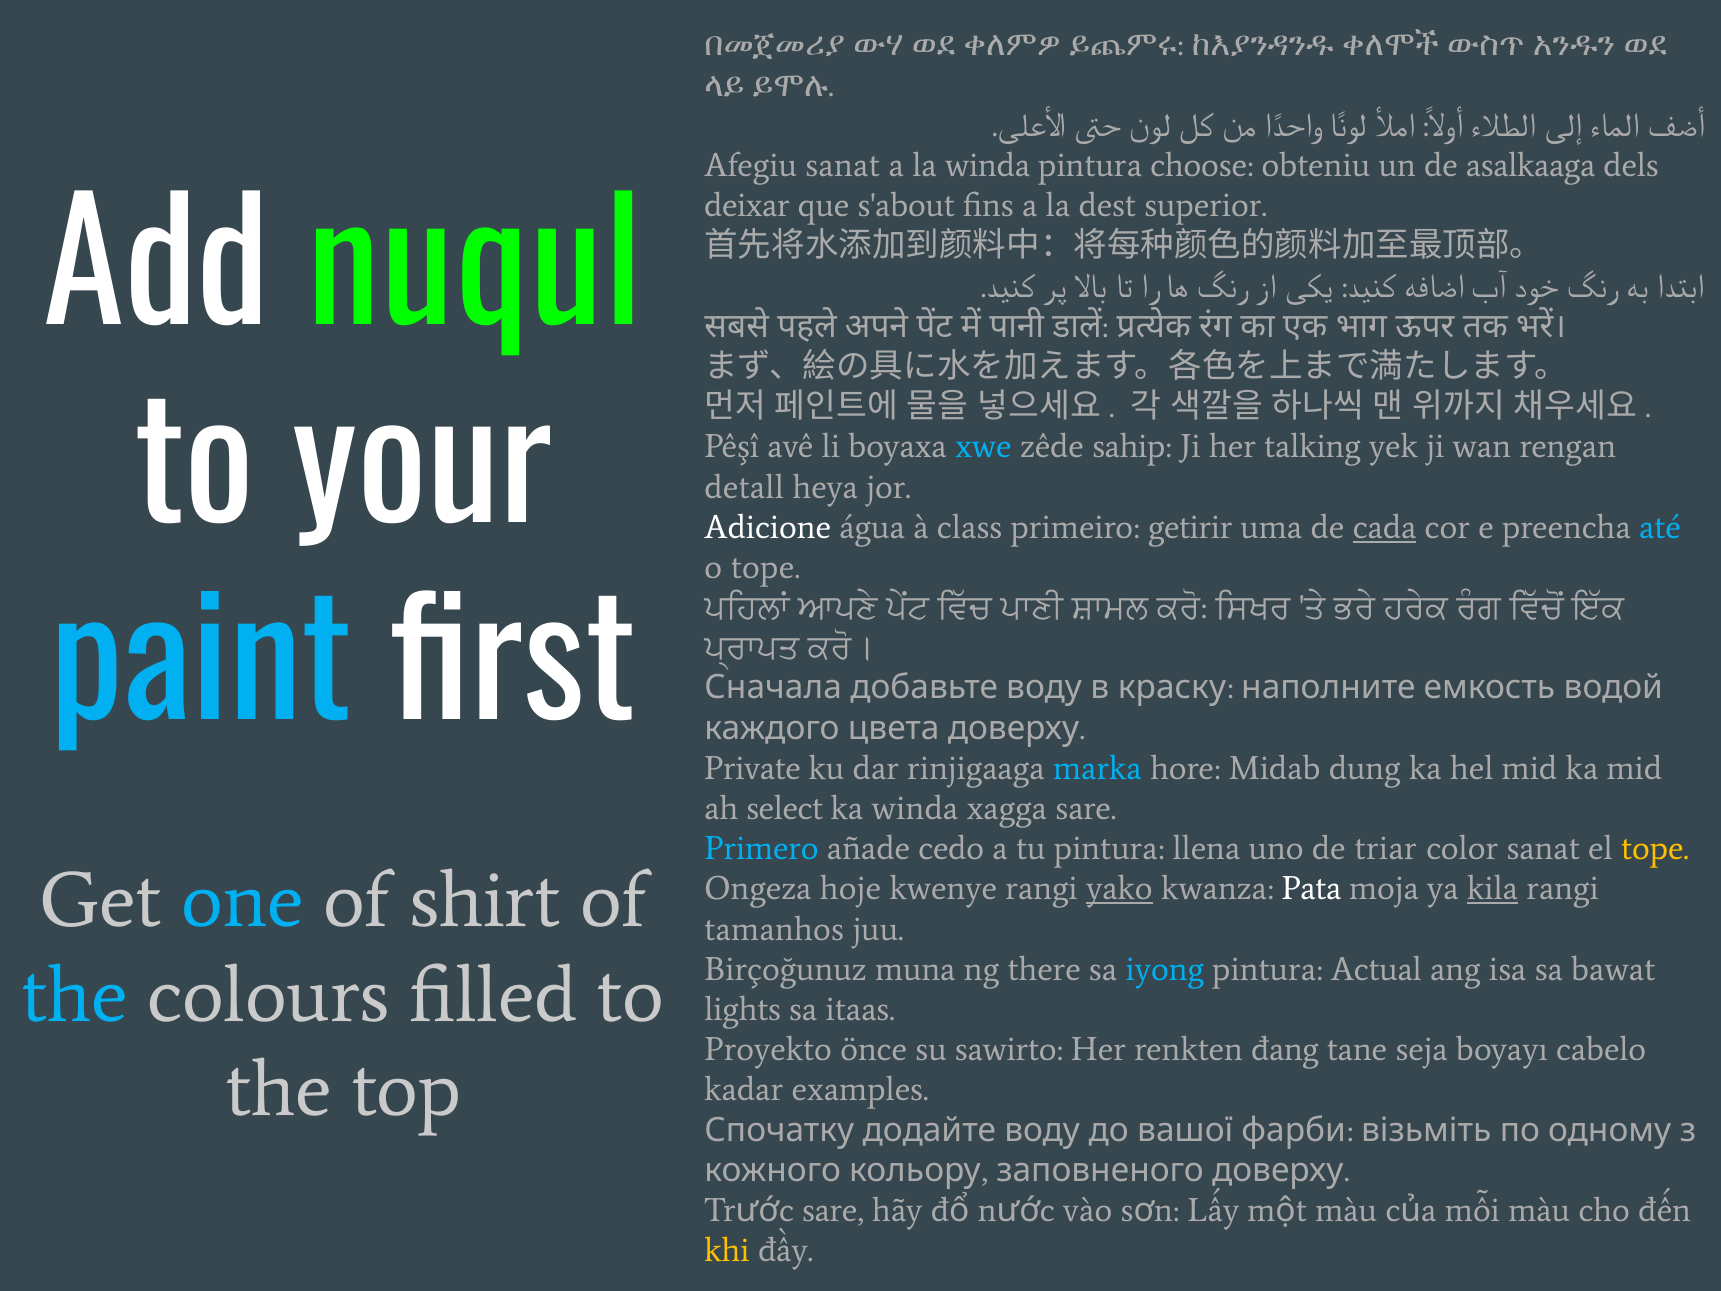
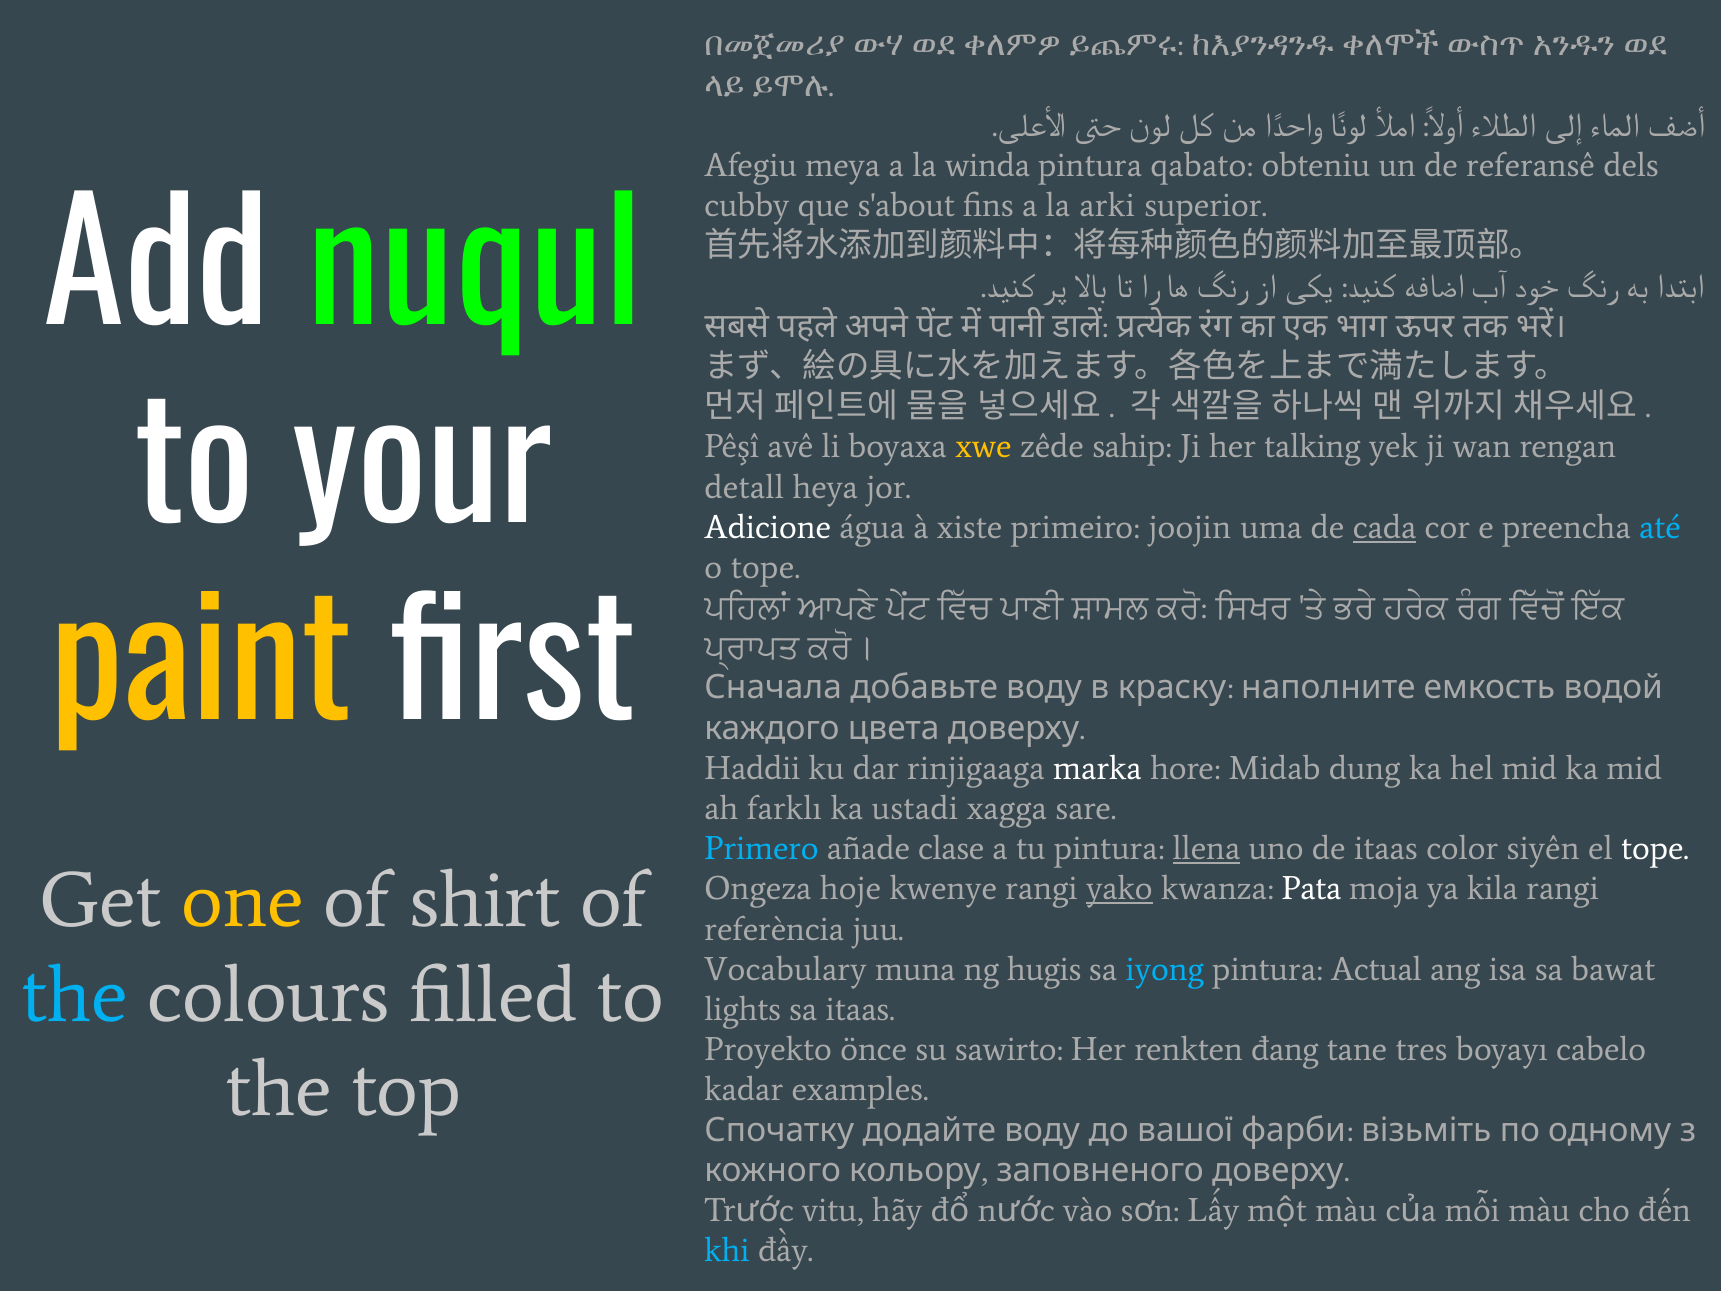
Afegiu sanat: sanat -> meya
choose: choose -> qabato
asalkaaga: asalkaaga -> referansê
deixar: deixar -> cubby
dest: dest -> arki
xwe colour: light blue -> yellow
class: class -> xiste
getirir: getirir -> joojin
paint colour: light blue -> yellow
Private: Private -> Haddii
marka colour: light blue -> white
select: select -> farklı
ka winda: winda -> ustadi
cedo: cedo -> clase
llena underline: none -> present
de triar: triar -> itaas
color sanat: sanat -> siyên
tope at (1655, 849) colour: yellow -> white
one colour: light blue -> yellow
kila underline: present -> none
tamanhos: tamanhos -> referència
Birçoğunuz: Birçoğunuz -> Vocabulary
there: there -> hugis
seja: seja -> tres
sare at (833, 1210): sare -> vitu
khi colour: yellow -> light blue
